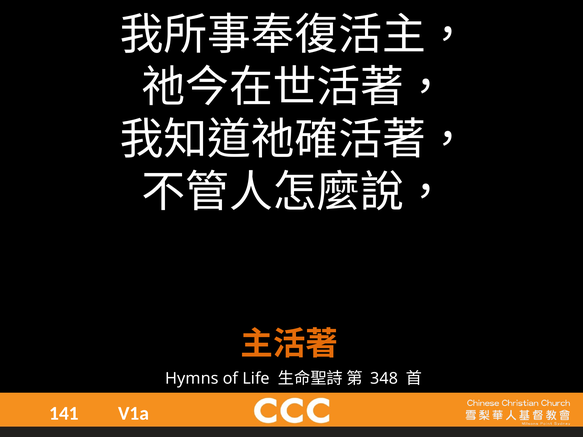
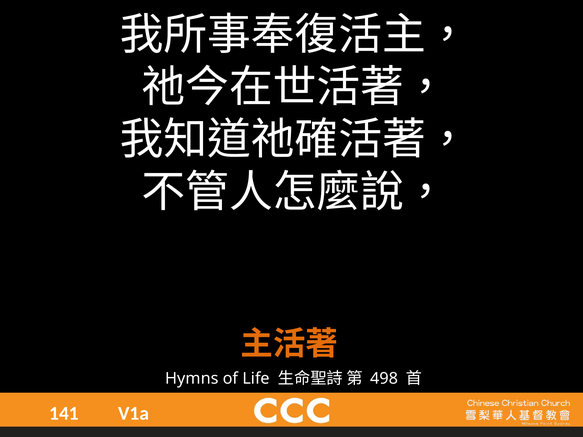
348: 348 -> 498
